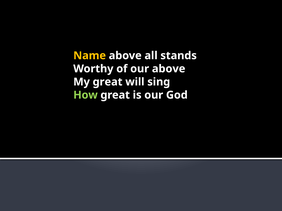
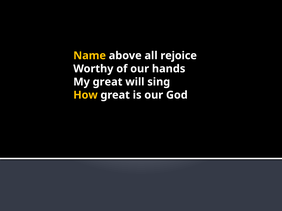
stands: stands -> rejoice
our above: above -> hands
How colour: light green -> yellow
